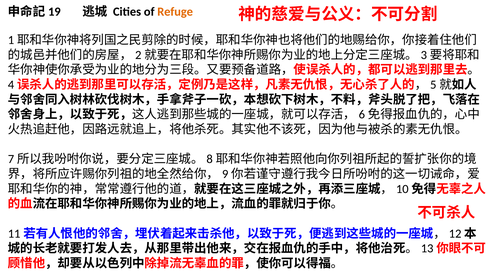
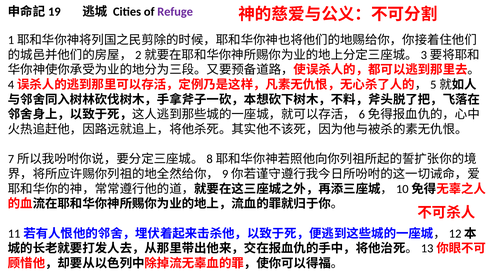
Refuge colour: orange -> purple
